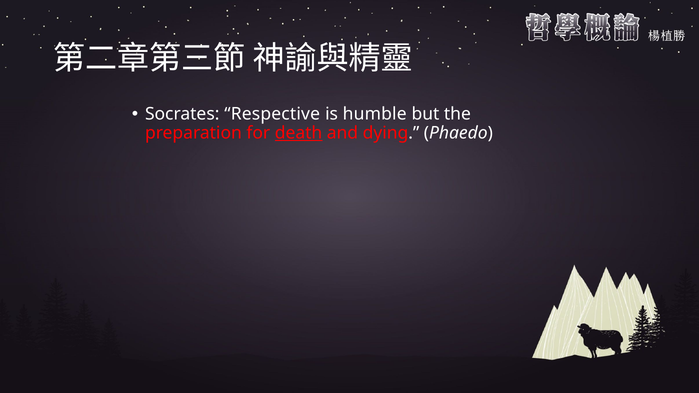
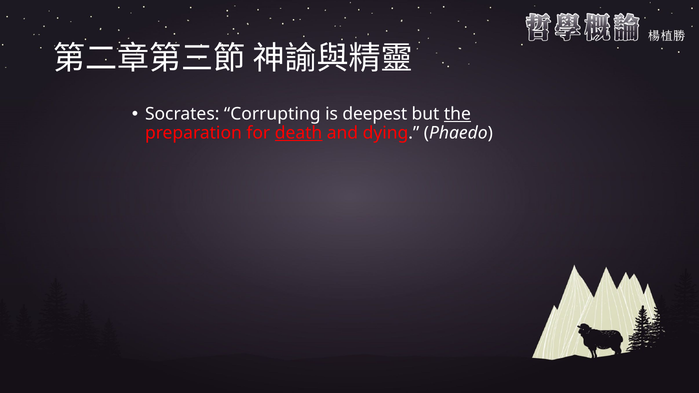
Respective: Respective -> Corrupting
humble: humble -> deepest
the underline: none -> present
